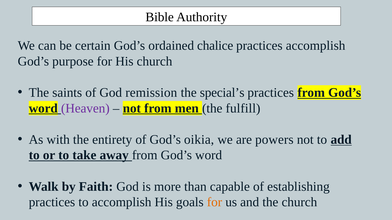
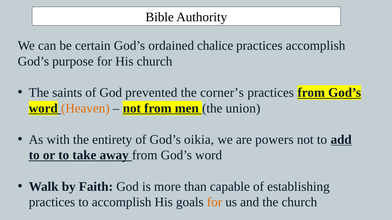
remission: remission -> prevented
special’s: special’s -> corner’s
Heaven colour: purple -> orange
fulfill: fulfill -> union
